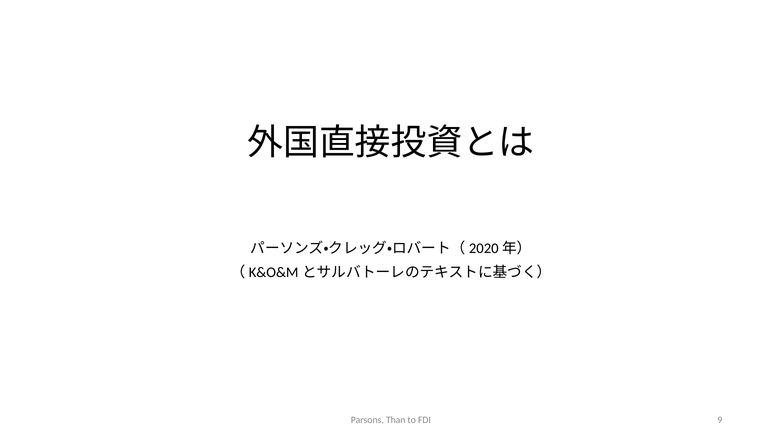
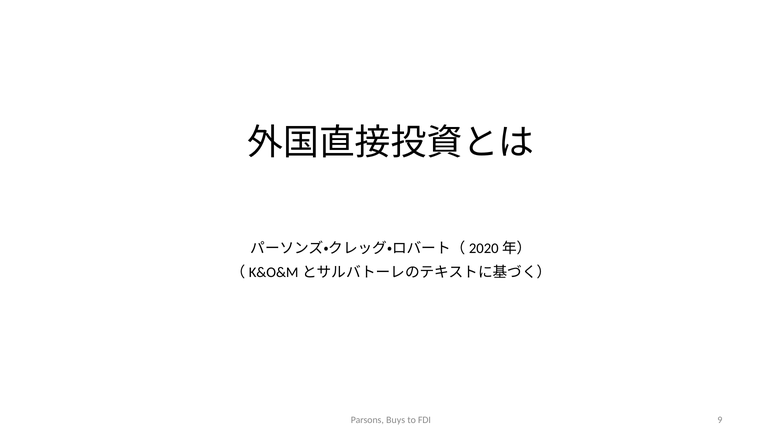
Than: Than -> Buys
